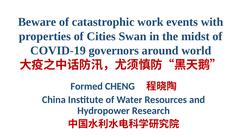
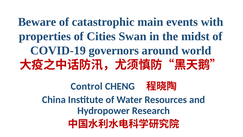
work: work -> main
Formed: Formed -> Control
